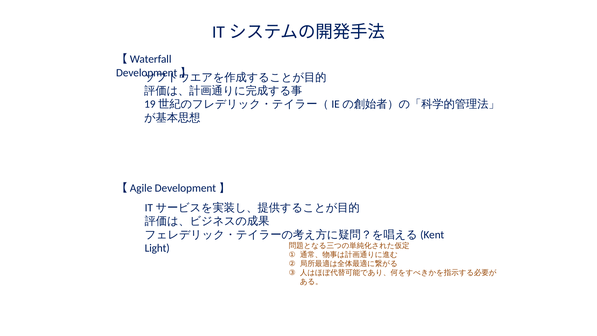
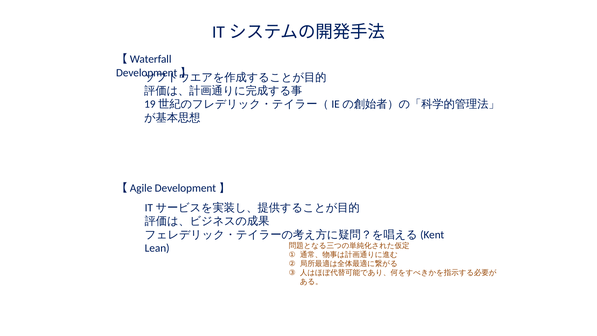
Light: Light -> Lean
